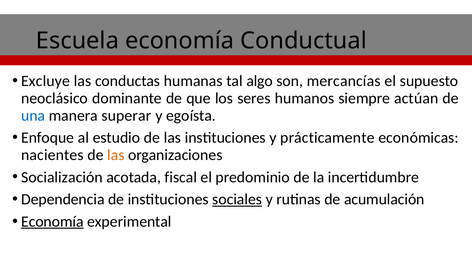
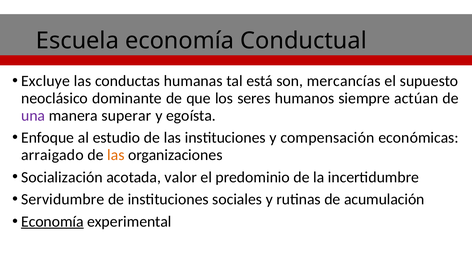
algo: algo -> está
una colour: blue -> purple
prácticamente: prácticamente -> compensación
nacientes: nacientes -> arraigado
fiscal: fiscal -> valor
Dependencia: Dependencia -> Servidumbre
sociales underline: present -> none
